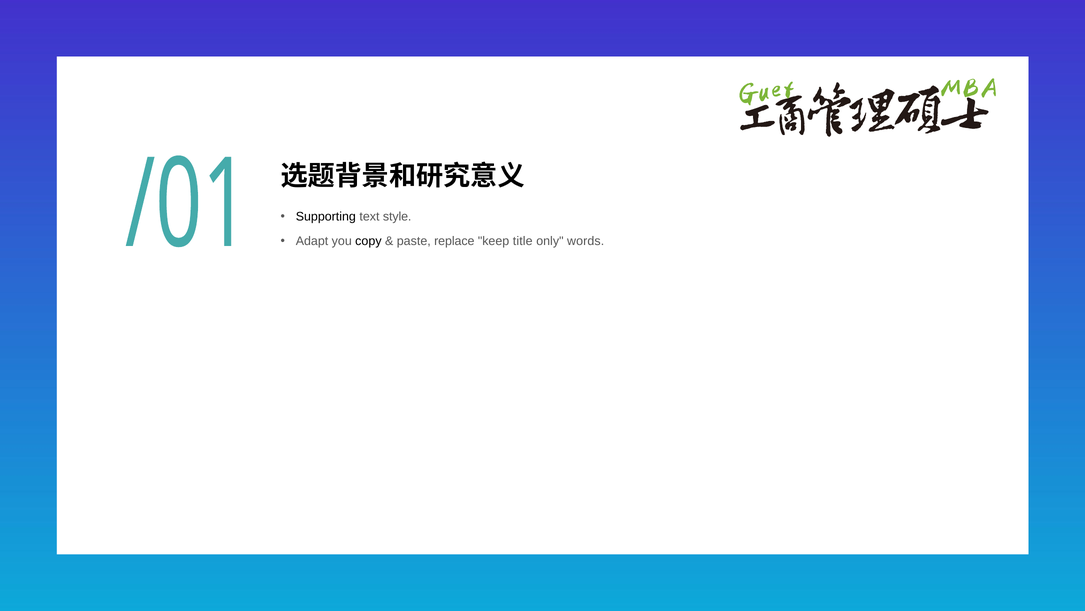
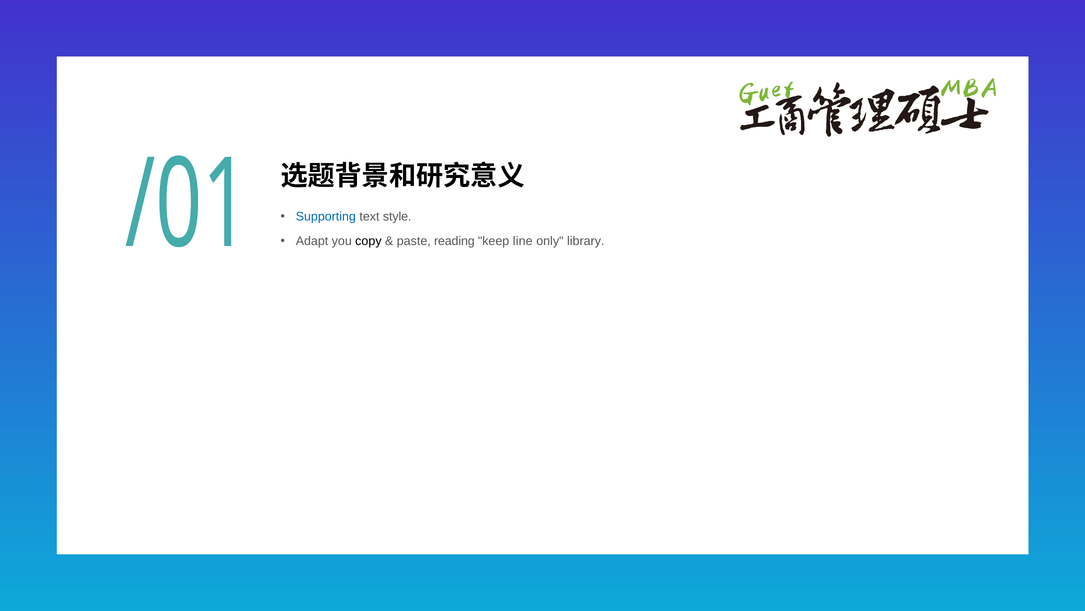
Supporting colour: black -> blue
replace: replace -> reading
title: title -> line
words: words -> library
